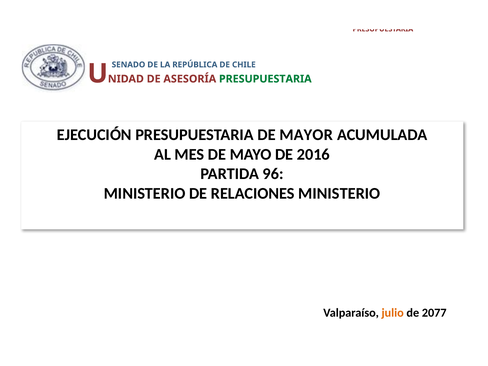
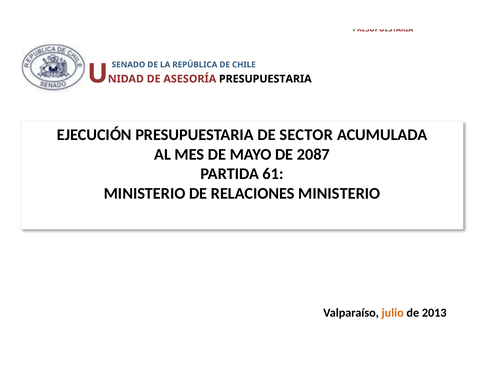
PRESUPUESTARIA at (265, 79) colour: green -> black
MAYOR: MAYOR -> SECTOR
2016: 2016 -> 2087
96: 96 -> 61
2077: 2077 -> 2013
